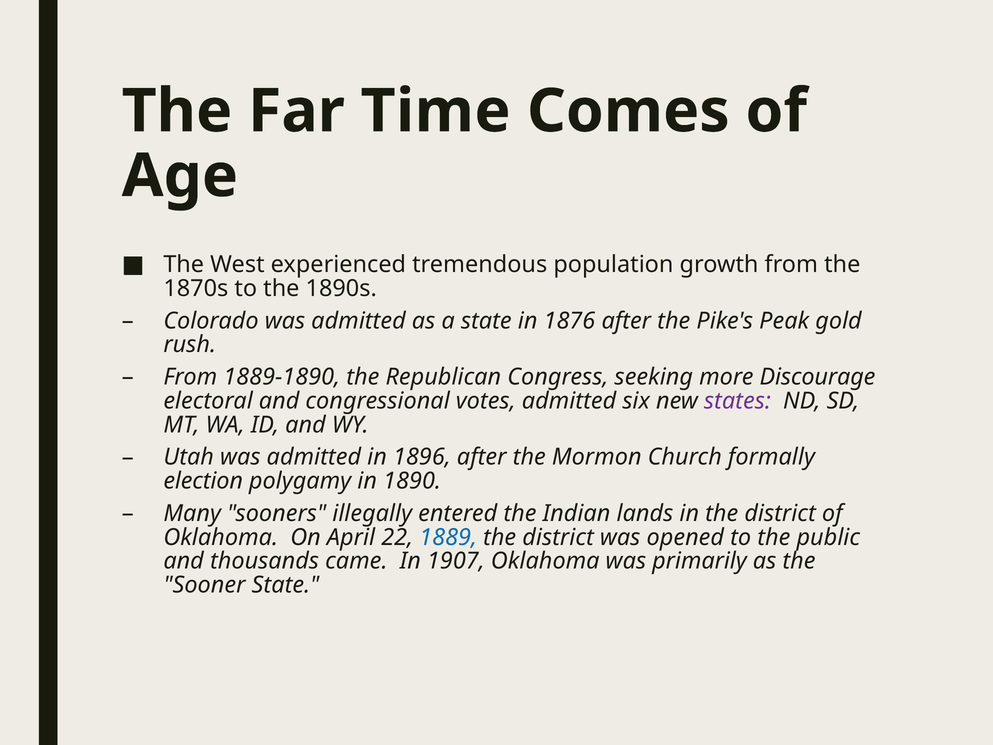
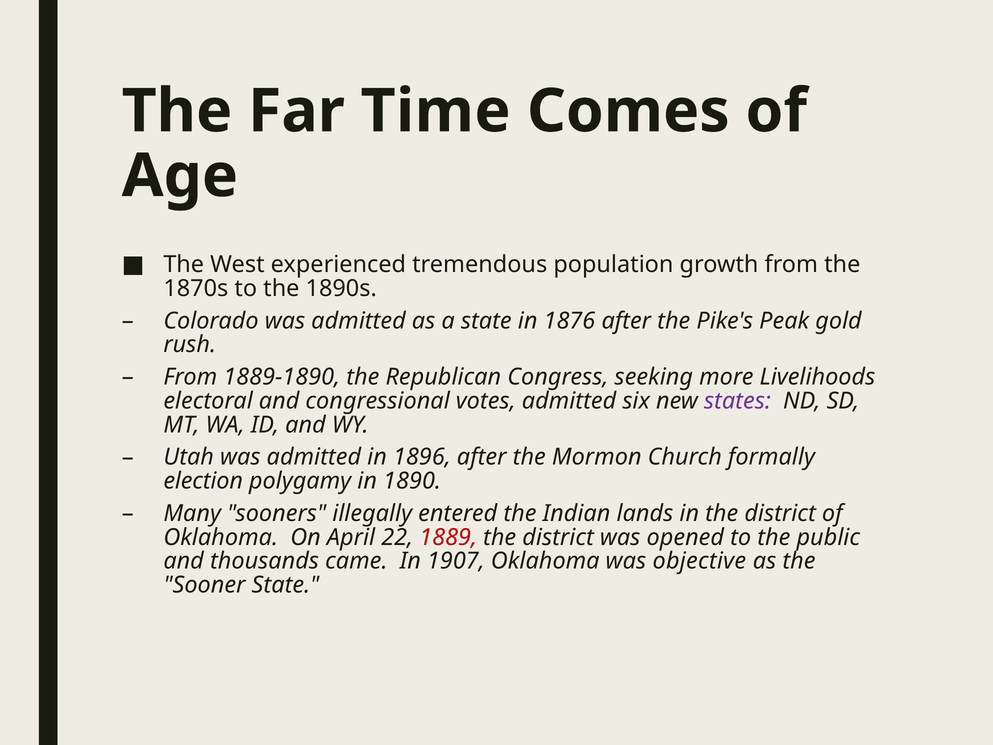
Discourage: Discourage -> Livelihoods
1889 colour: blue -> red
primarily: primarily -> objective
